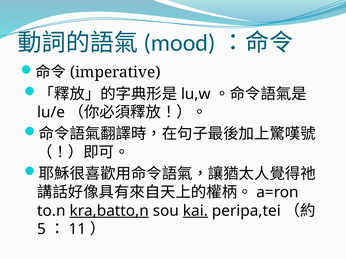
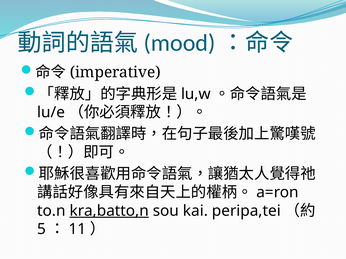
kai underline: present -> none
